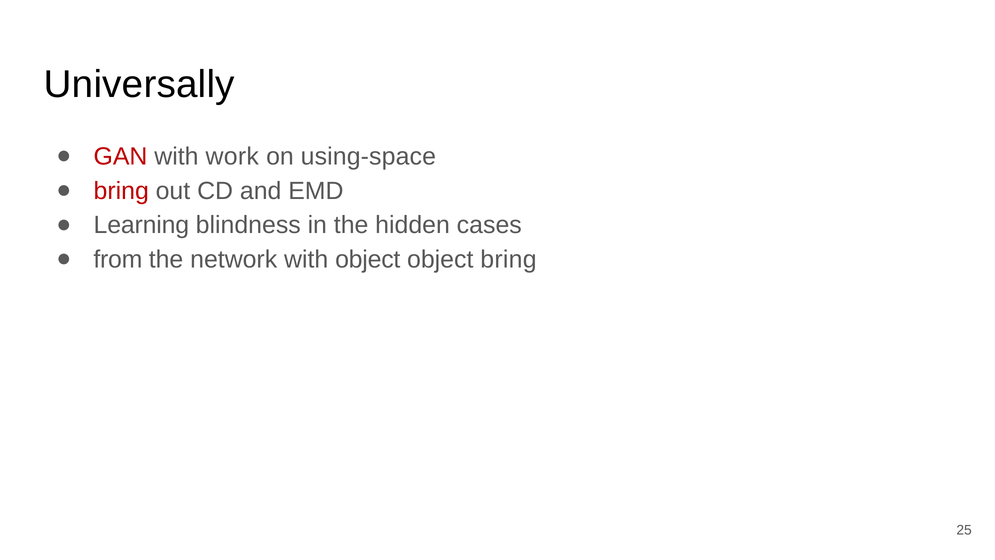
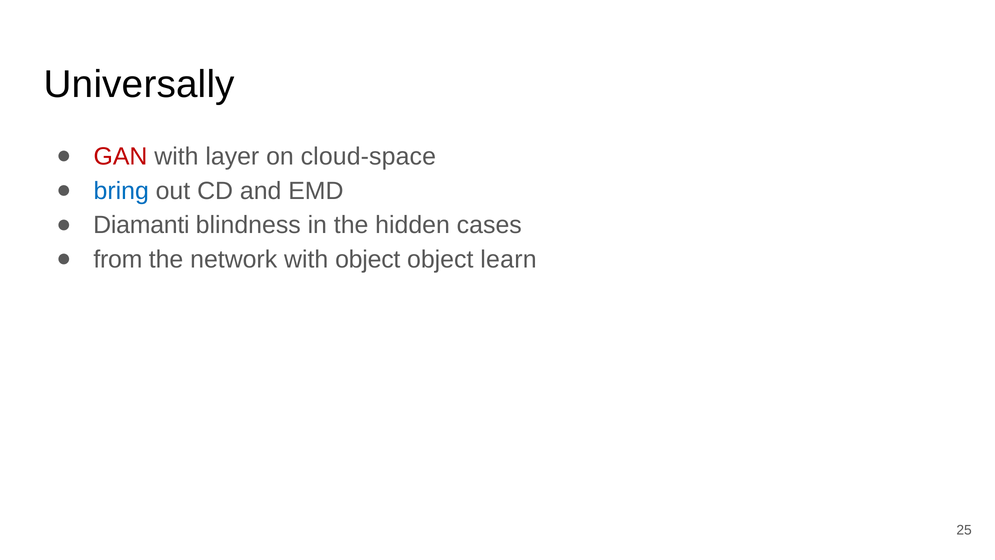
work: work -> layer
using-space: using-space -> cloud-space
bring at (121, 191) colour: red -> blue
Learning: Learning -> Diamanti
object bring: bring -> learn
